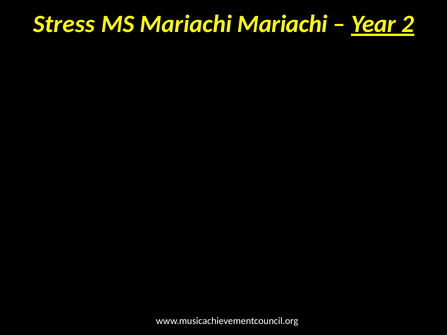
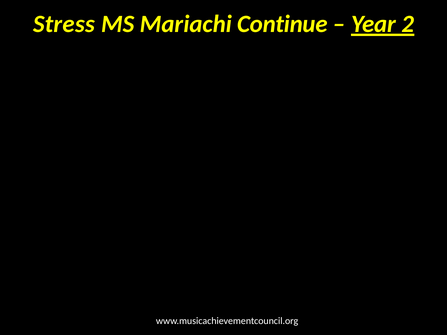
Mariachi Mariachi: Mariachi -> Continue
